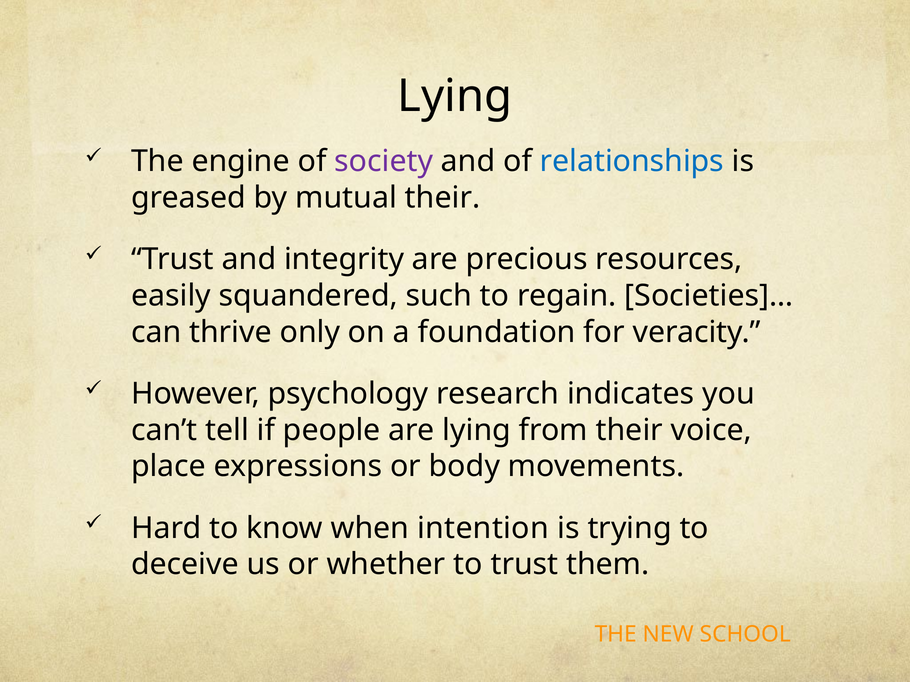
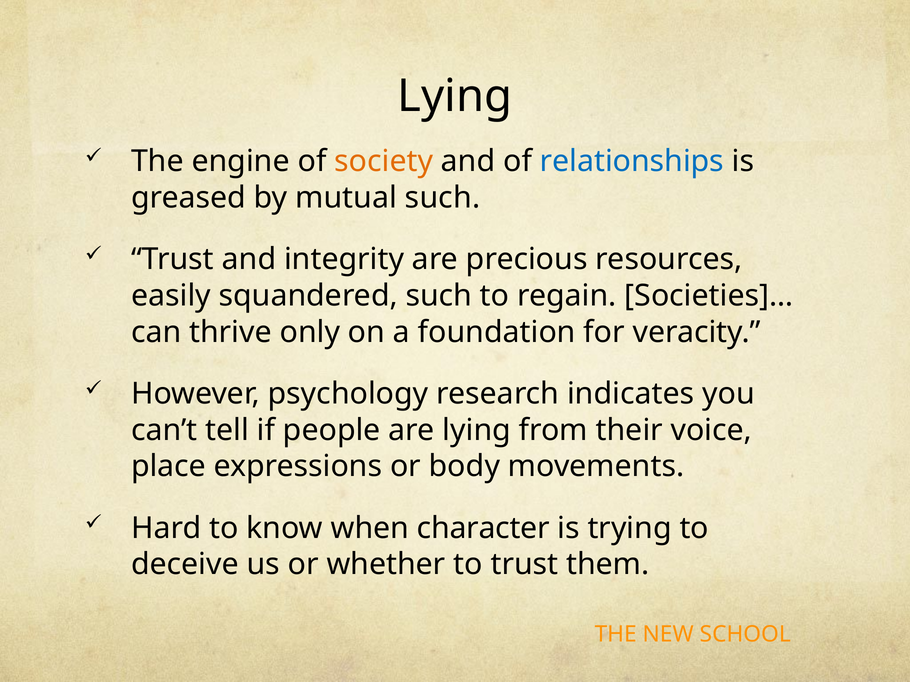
society colour: purple -> orange
mutual their: their -> such
intention: intention -> character
